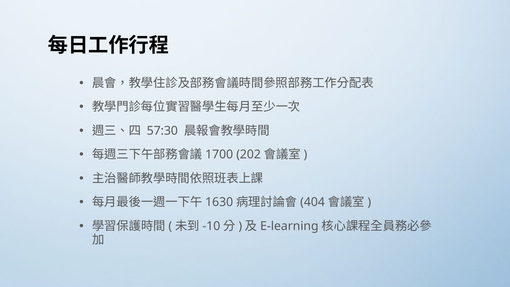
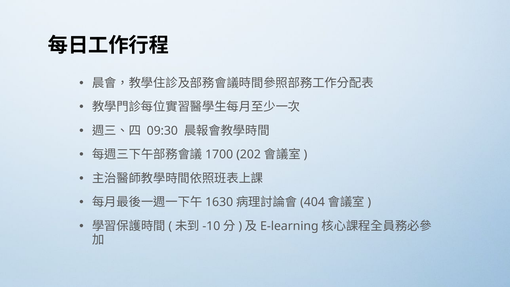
57:30: 57:30 -> 09:30
